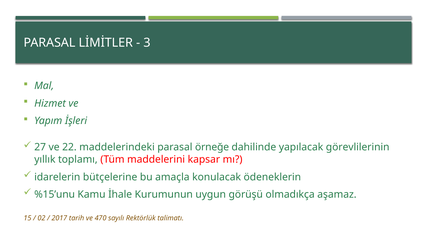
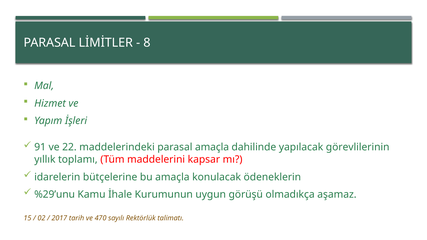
3: 3 -> 8
27: 27 -> 91
parasal örneğe: örneğe -> amaçla
%15’unu: %15’unu -> %29’unu
